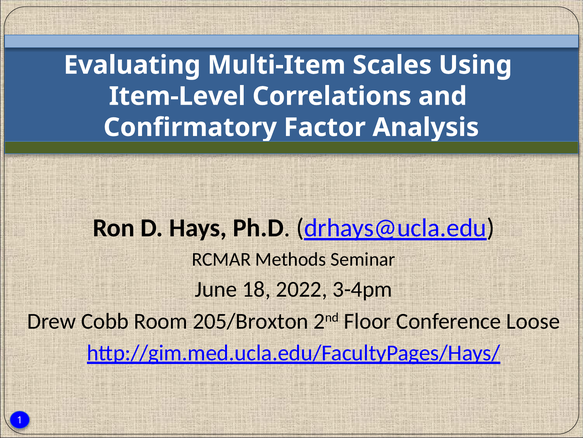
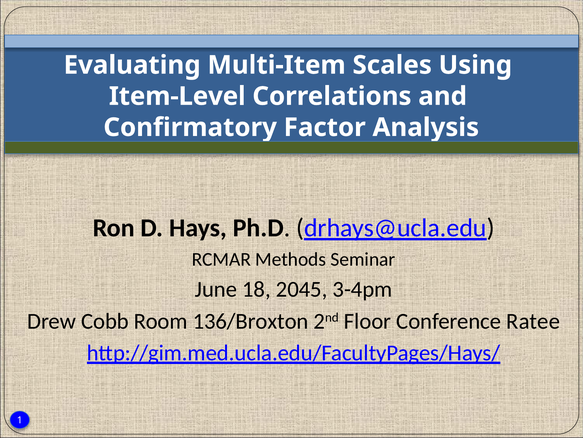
2022: 2022 -> 2045
205/Broxton: 205/Broxton -> 136/Broxton
Loose: Loose -> Ratee
